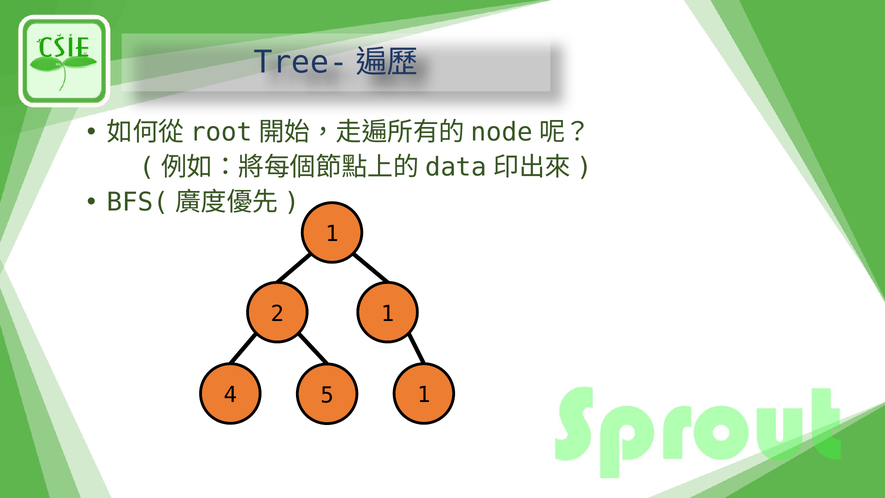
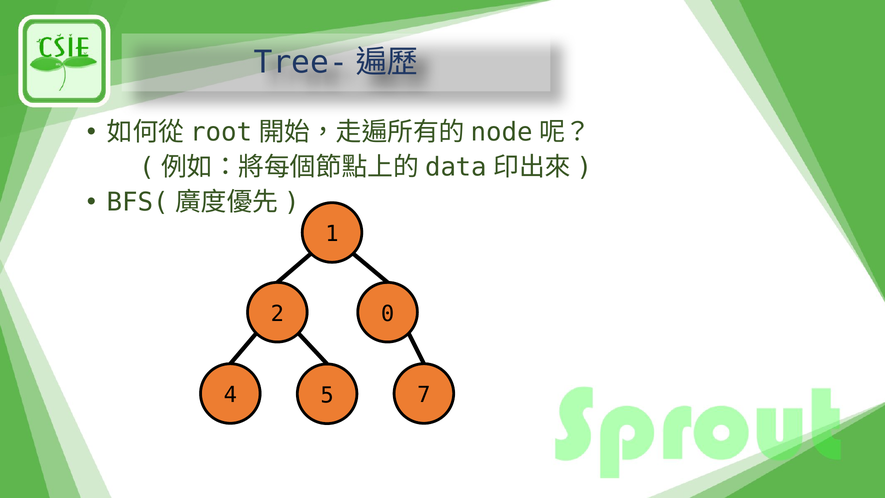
2 1: 1 -> 0
5 1: 1 -> 7
